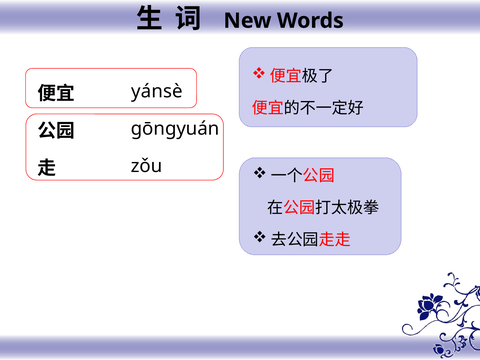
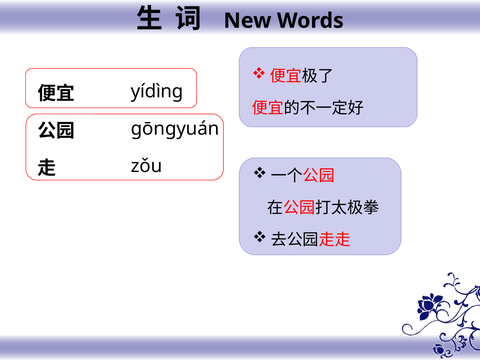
yánsè: yánsè -> yídìnɡ
